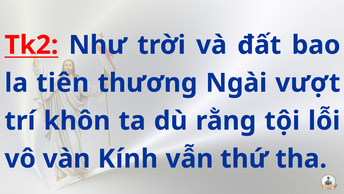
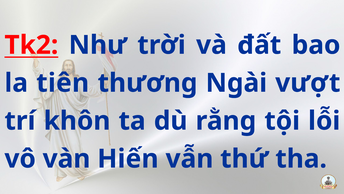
Kính: Kính -> Hiến
